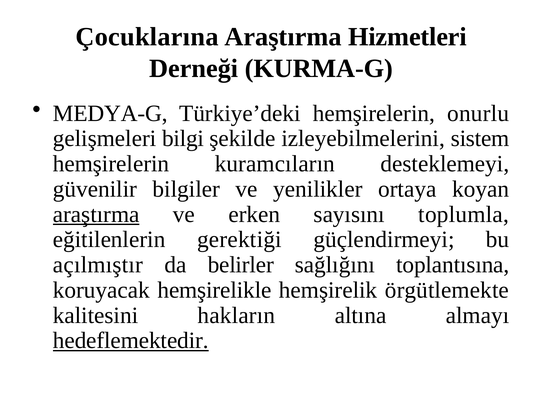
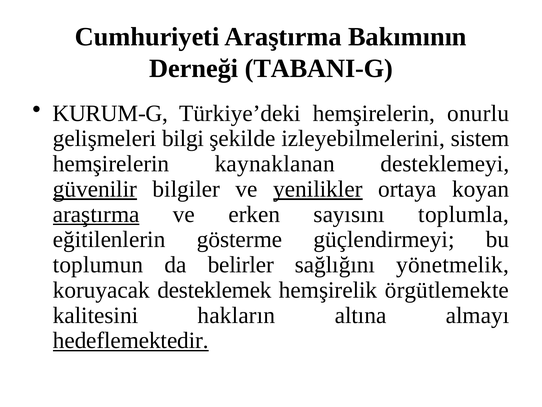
Çocuklarına: Çocuklarına -> Cumhuriyeti
Hizmetleri: Hizmetleri -> Bakımının
KURMA-G: KURMA-G -> TABANI-G
MEDYA-G: MEDYA-G -> KURUM-G
kuramcıların: kuramcıların -> kaynaklanan
güvenilir underline: none -> present
yenilikler underline: none -> present
gerektiği: gerektiği -> gösterme
açılmıştır: açılmıştır -> toplumun
toplantısına: toplantısına -> yönetmelik
hemşirelikle: hemşirelikle -> desteklemek
